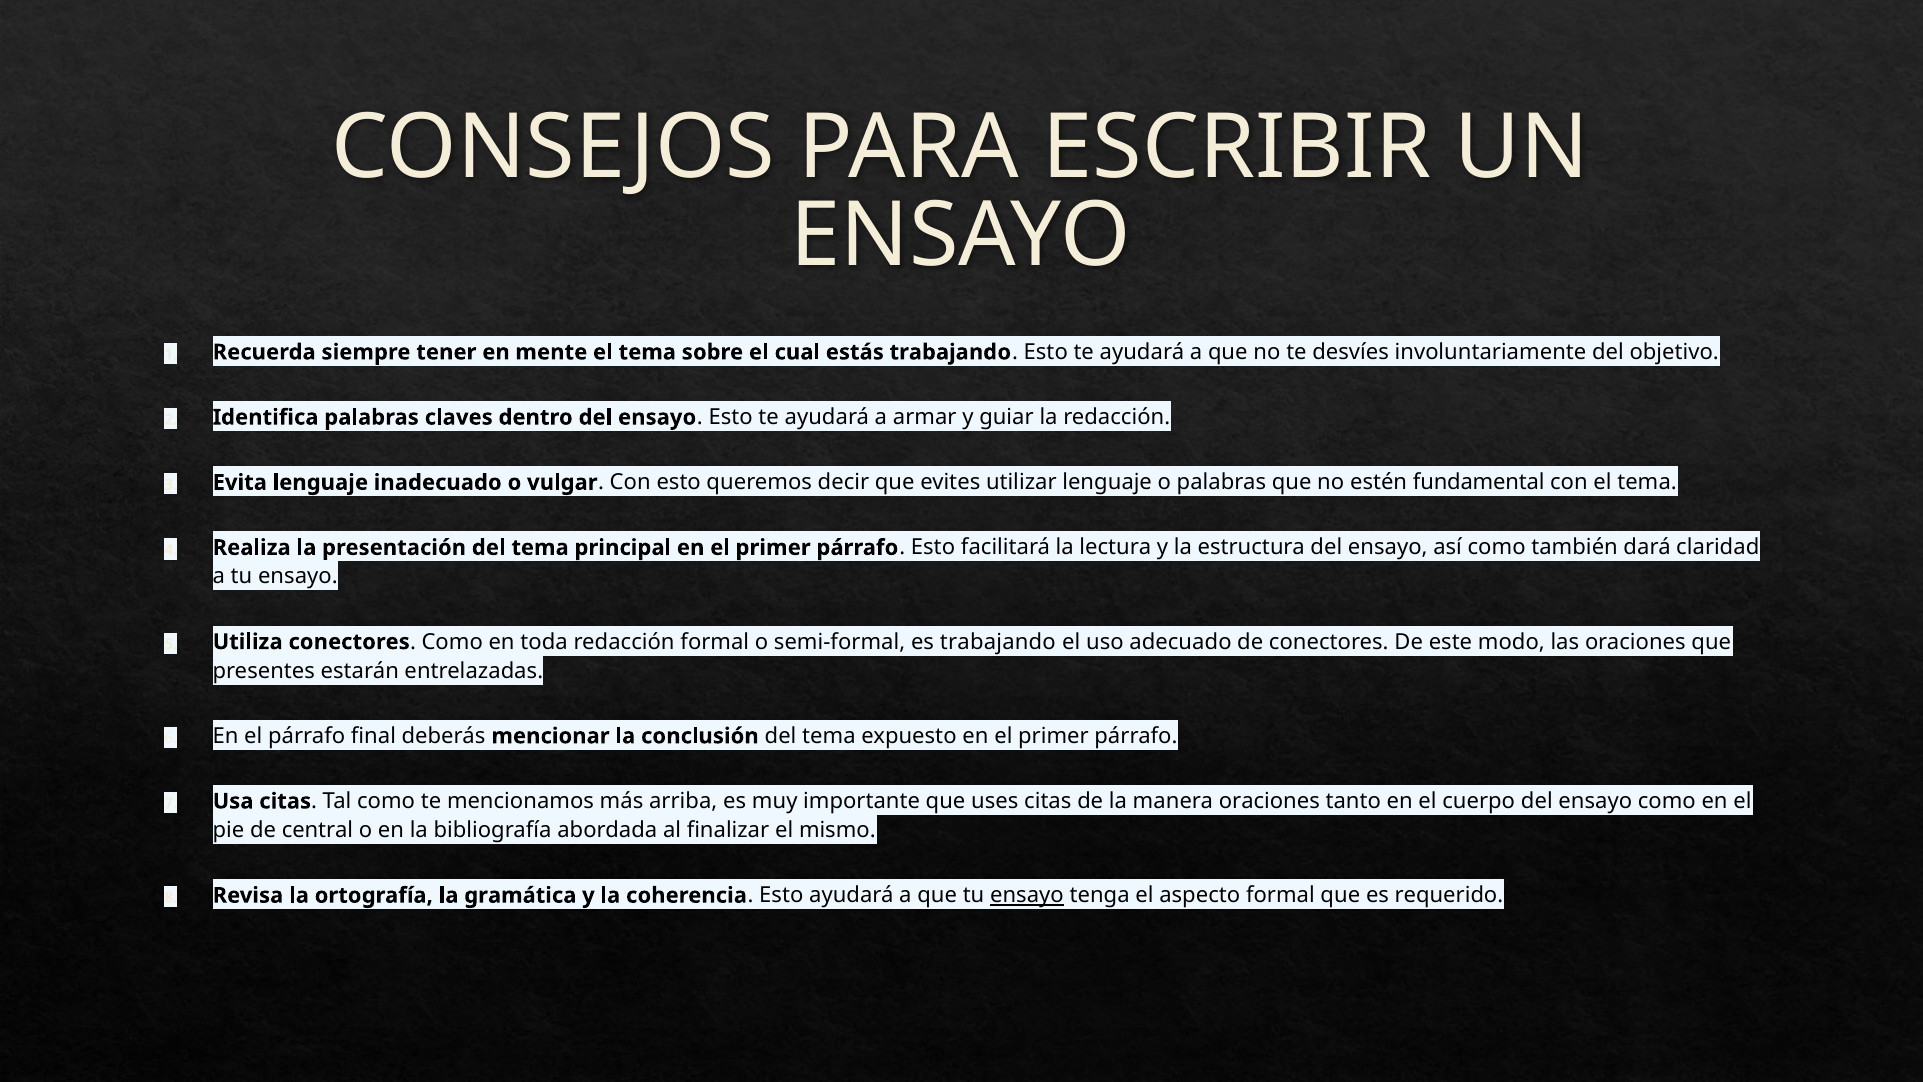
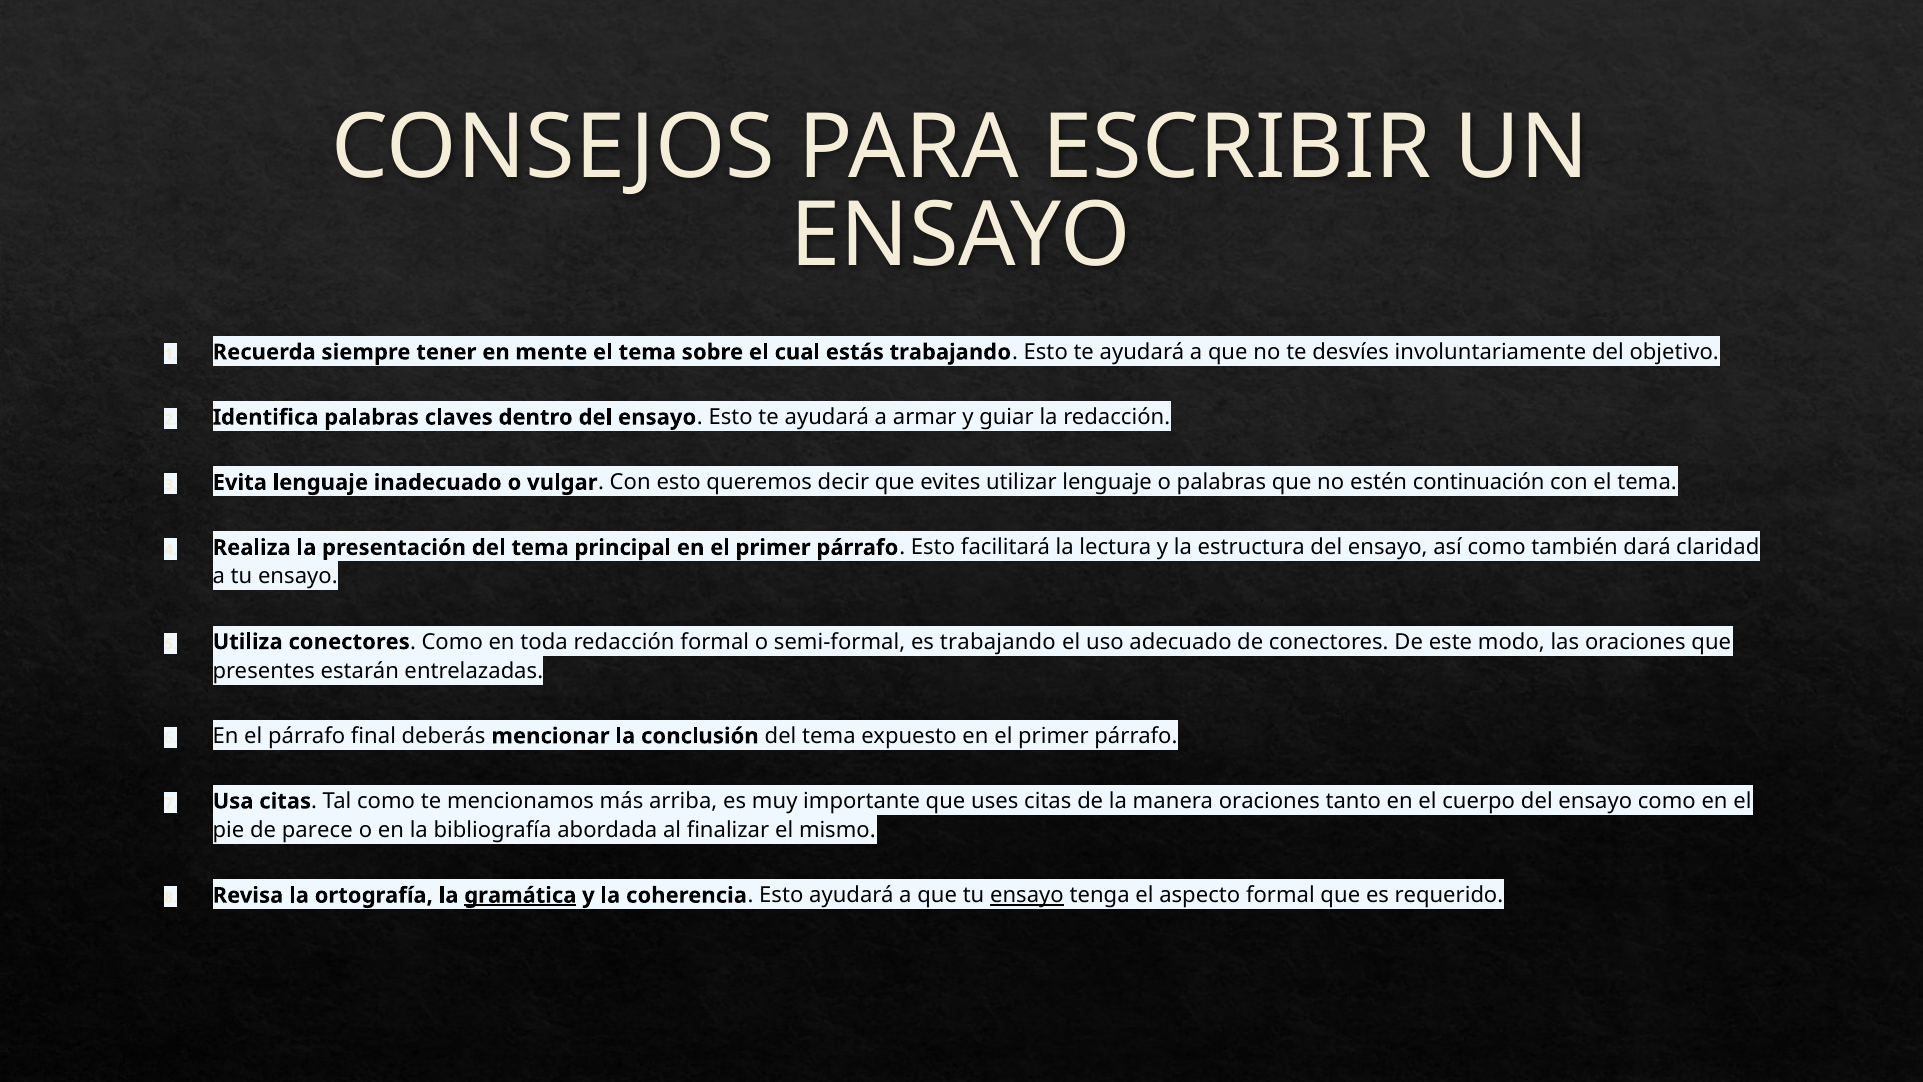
fundamental: fundamental -> continuación
central: central -> parece
gramática underline: none -> present
